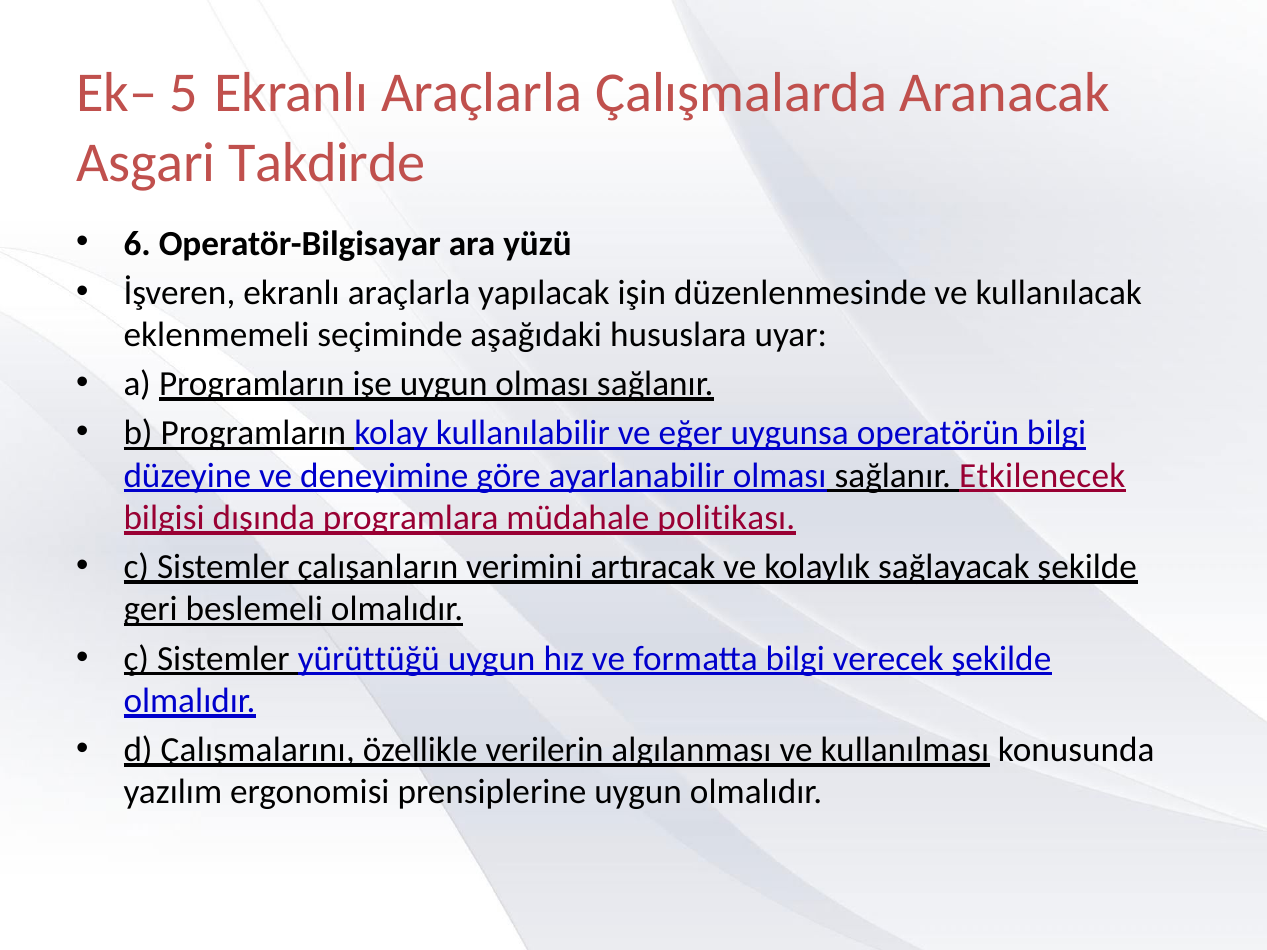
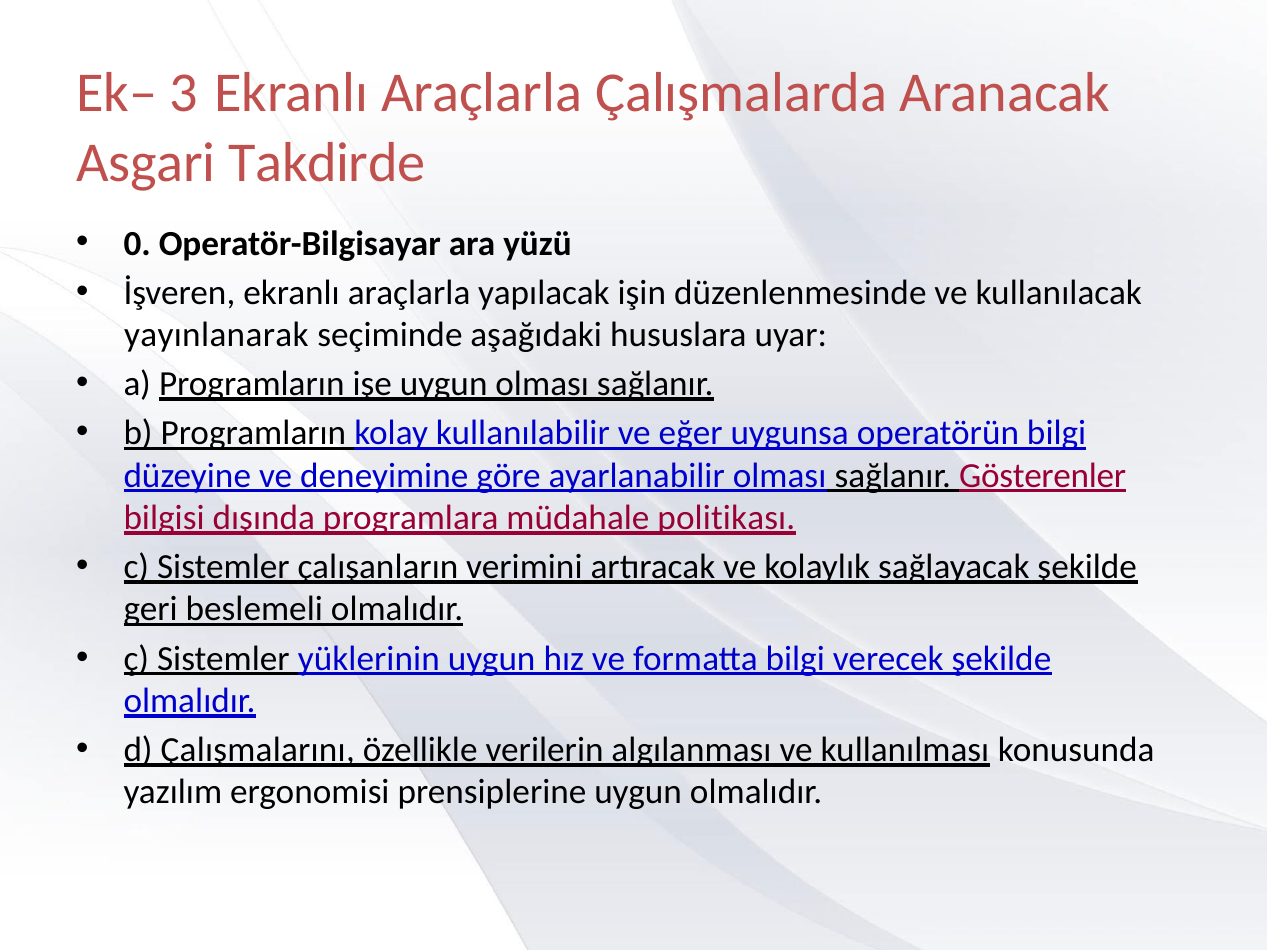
5: 5 -> 3
6: 6 -> 0
eklenmemeli: eklenmemeli -> yayınlanarak
Etkilenecek: Etkilenecek -> Gösterenler
yürüttüğü: yürüttüğü -> yüklerinin
